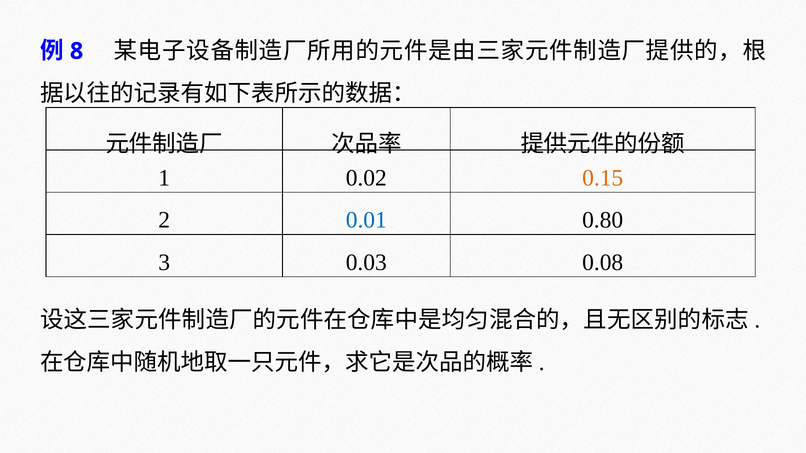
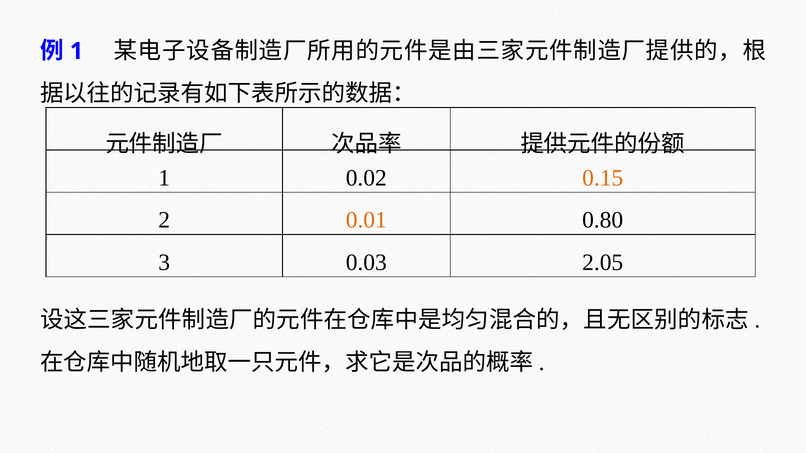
8 at (77, 51): 8 -> 1
0.01 colour: blue -> orange
0.08: 0.08 -> 2.05
